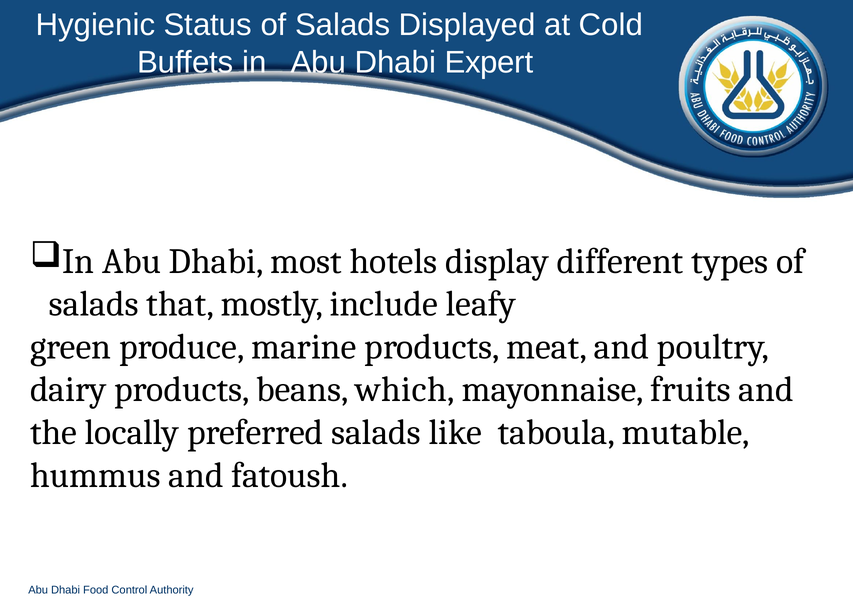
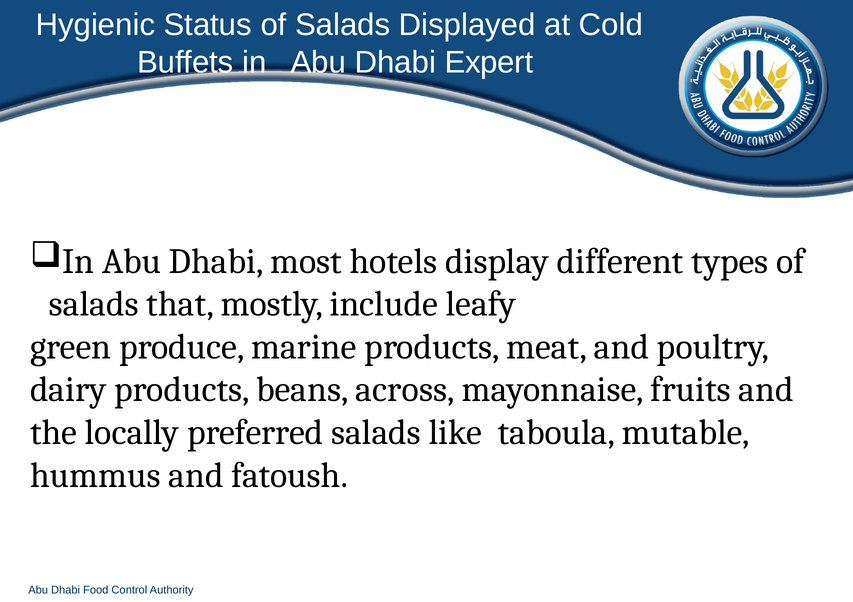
which: which -> across
